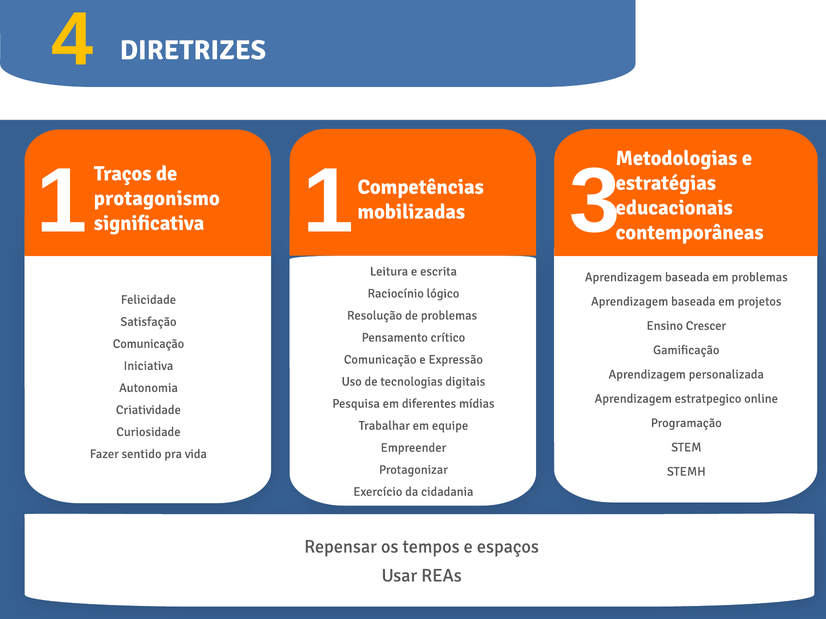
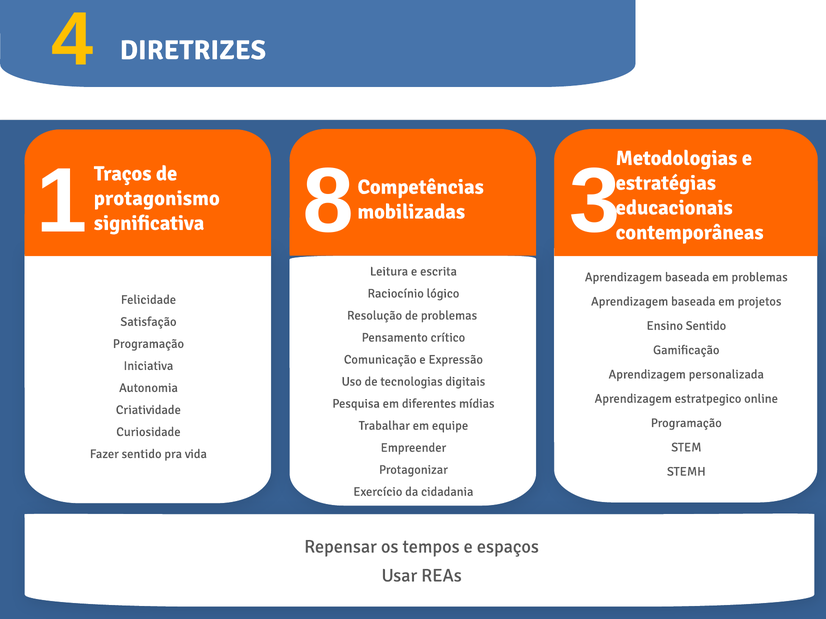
1 1: 1 -> 8
Ensino Crescer: Crescer -> Sentido
Comunicação at (148, 344): Comunicação -> Programação
